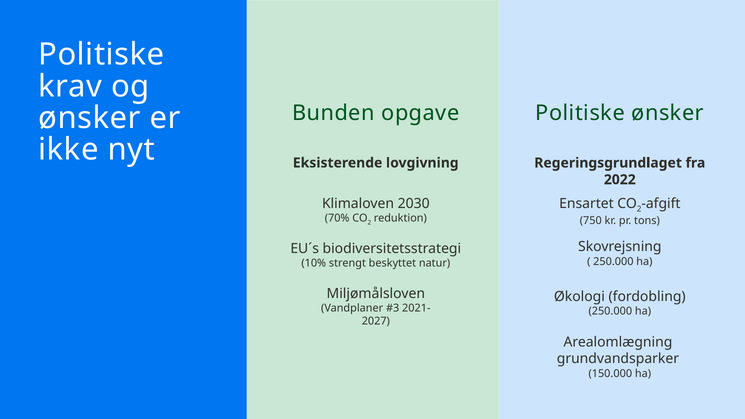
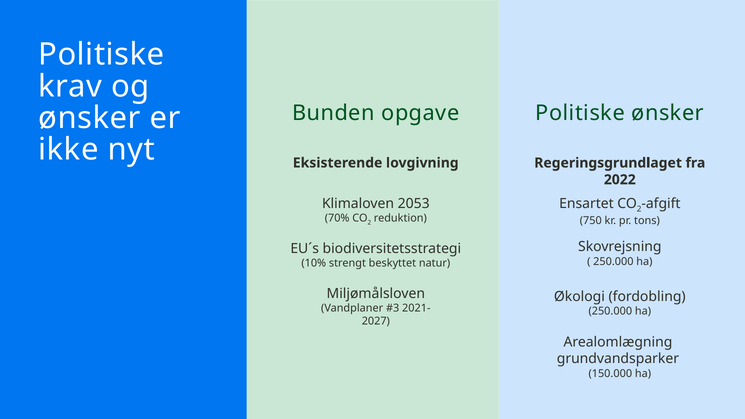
2030: 2030 -> 2053
